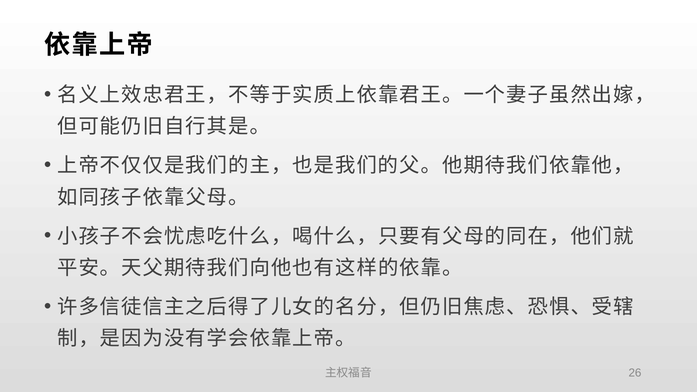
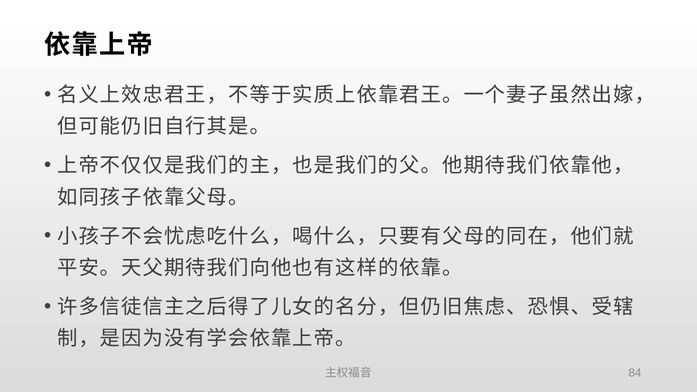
26: 26 -> 84
